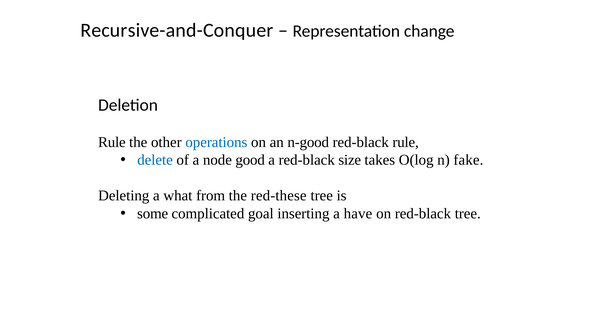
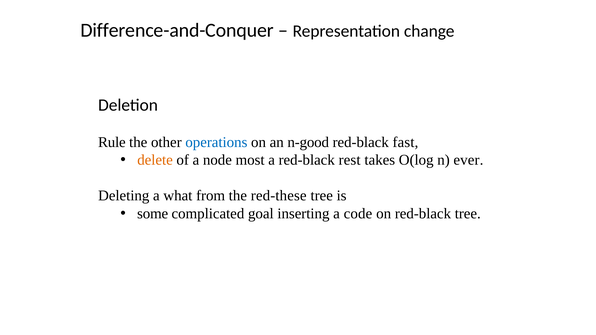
Recursive-and-Conquer: Recursive-and-Conquer -> Difference-and-Conquer
red-black rule: rule -> fast
delete colour: blue -> orange
good: good -> most
size: size -> rest
fake: fake -> ever
have: have -> code
